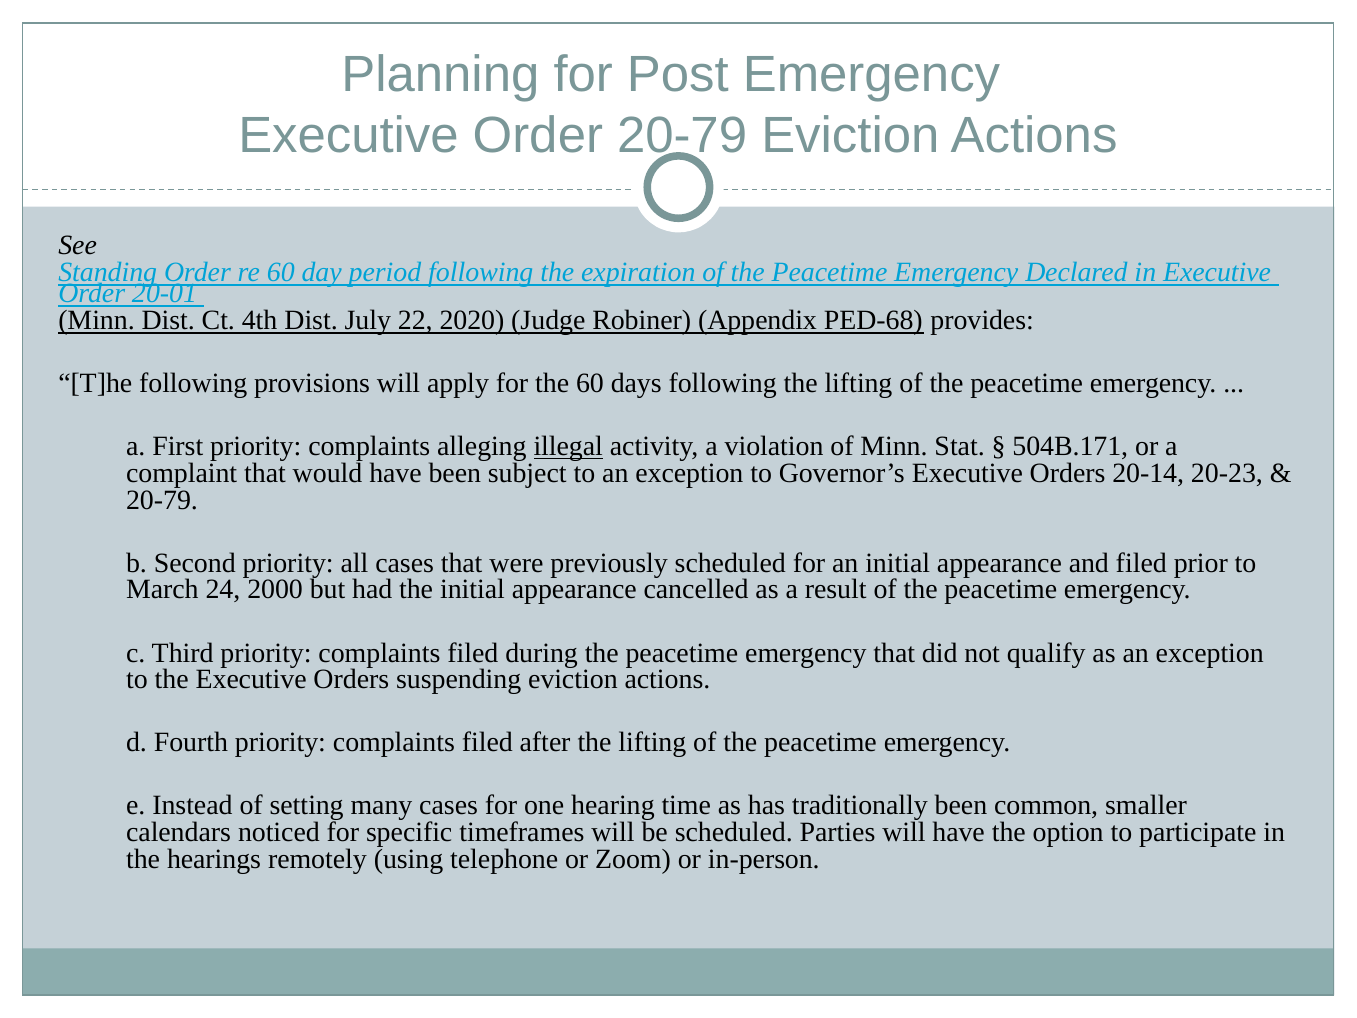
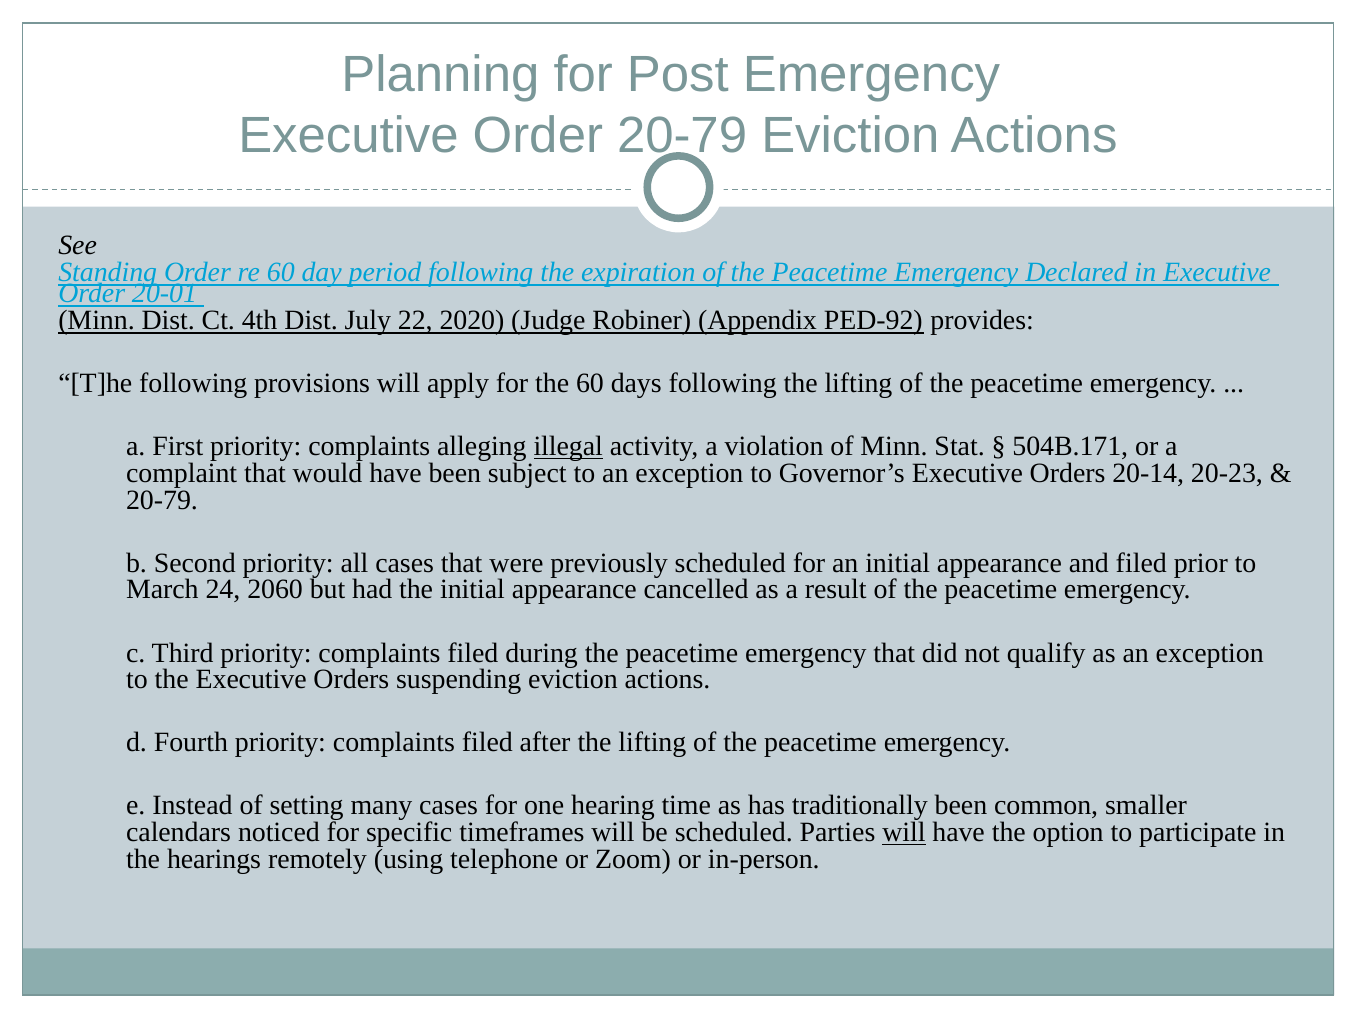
PED-68: PED-68 -> PED-92
2000: 2000 -> 2060
will at (904, 832) underline: none -> present
